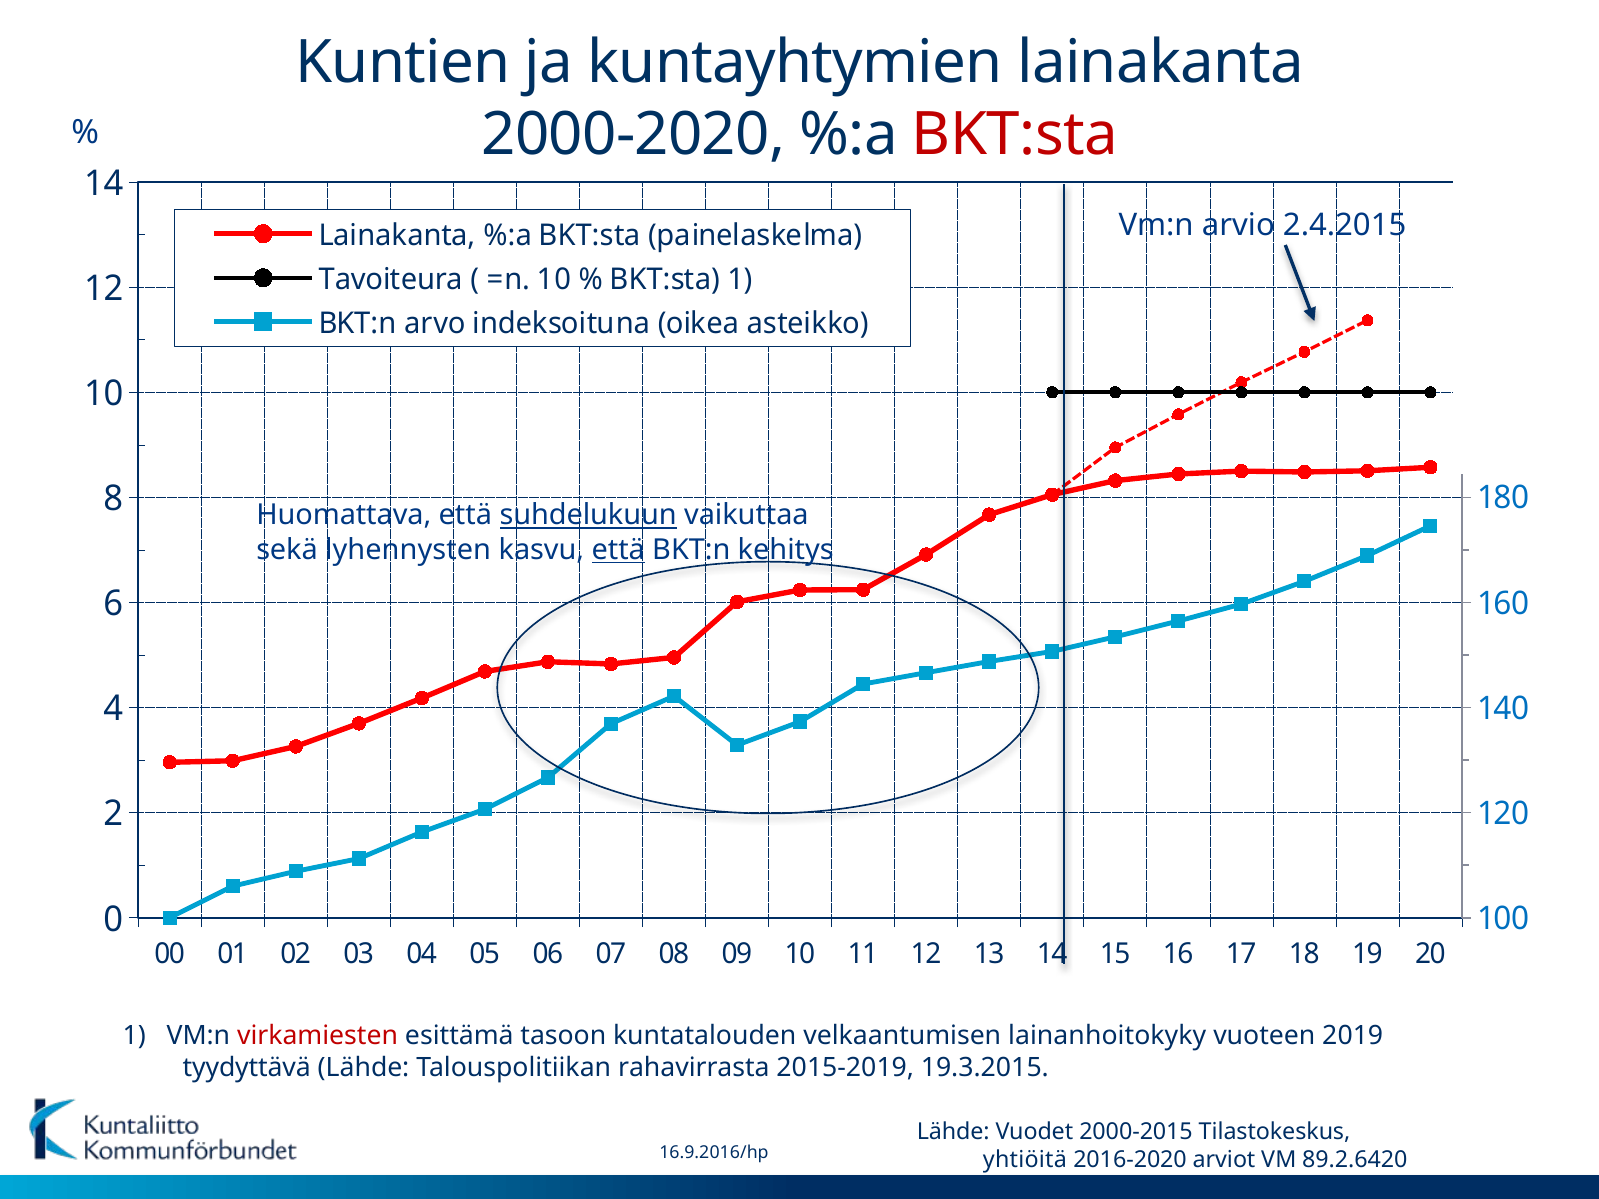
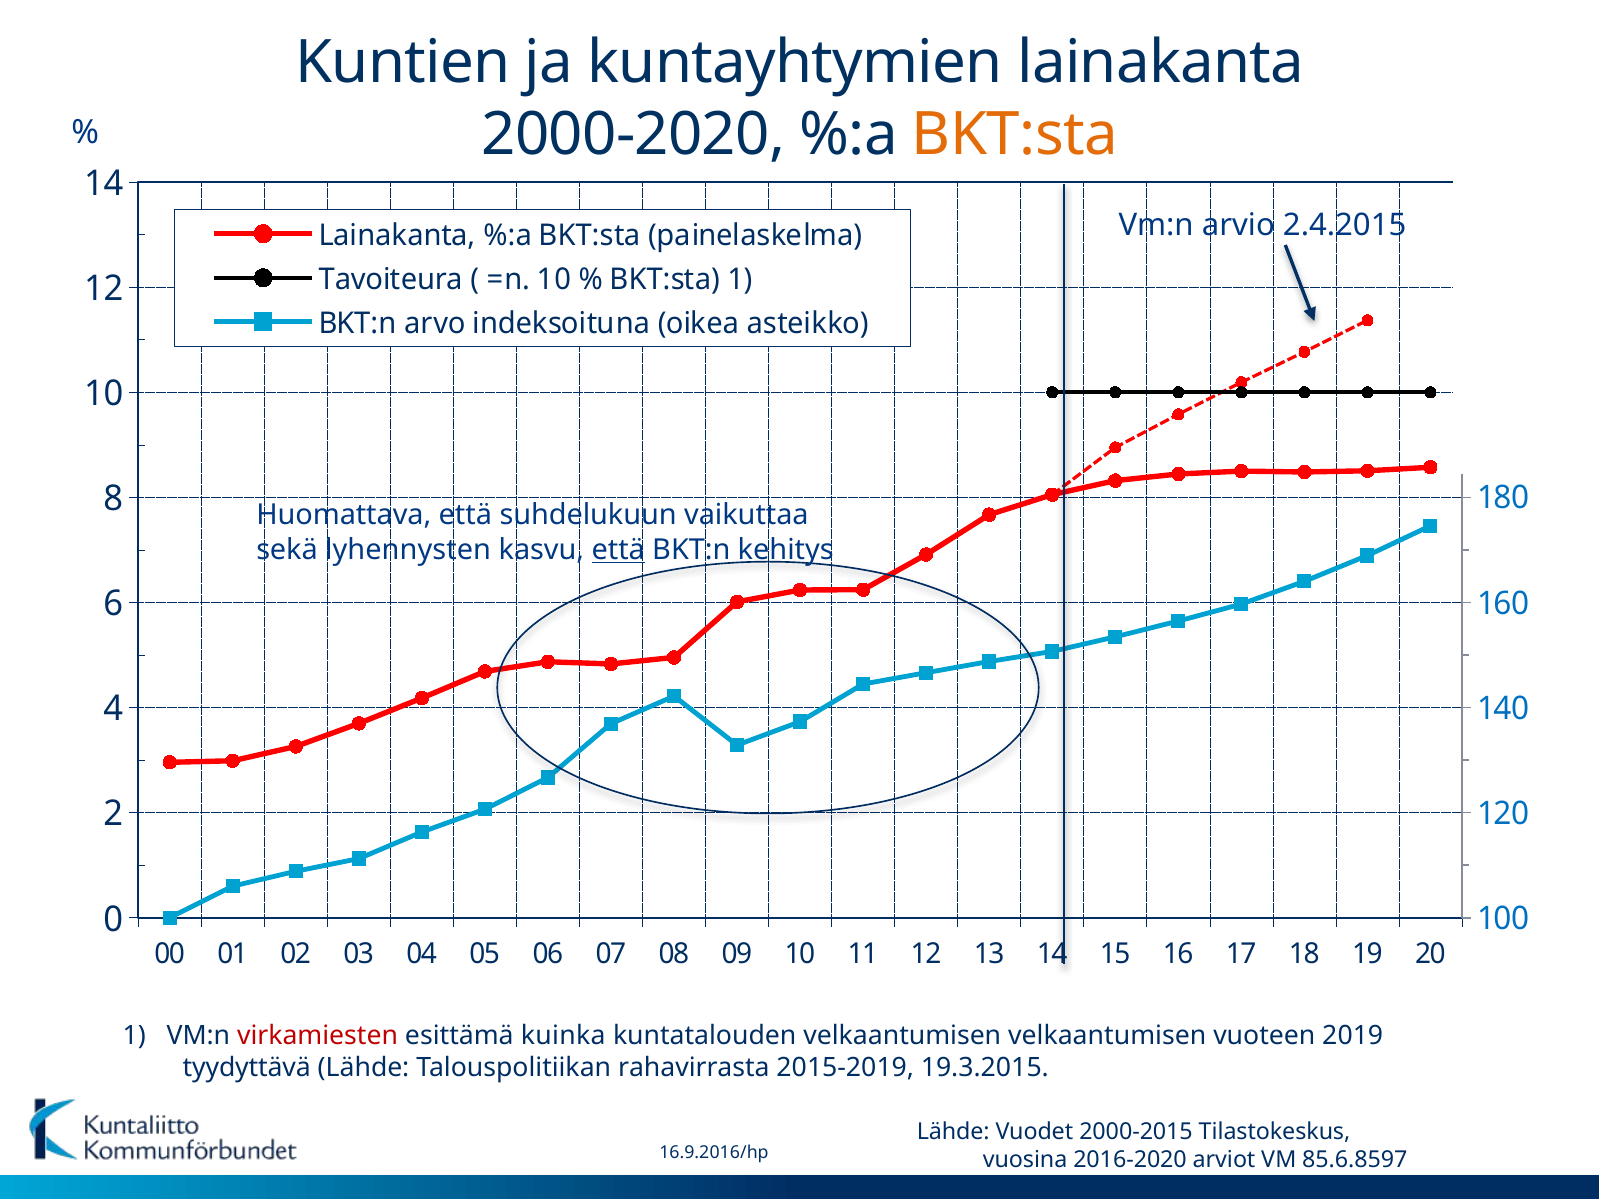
BKT:sta at (1015, 135) colour: red -> orange
suhdelukuun underline: present -> none
tasoon: tasoon -> kuinka
velkaantumisen lainanhoitokyky: lainanhoitokyky -> velkaantumisen
yhtiöitä: yhtiöitä -> vuosina
89.2.6420: 89.2.6420 -> 85.6.8597
